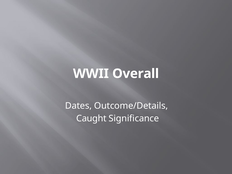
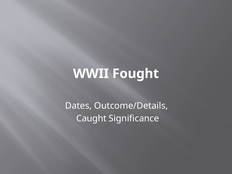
Overall: Overall -> Fought
